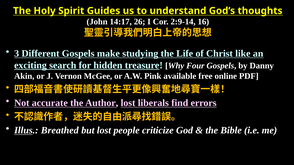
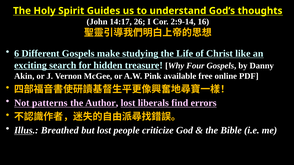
3: 3 -> 6
accurate: accurate -> patterns
